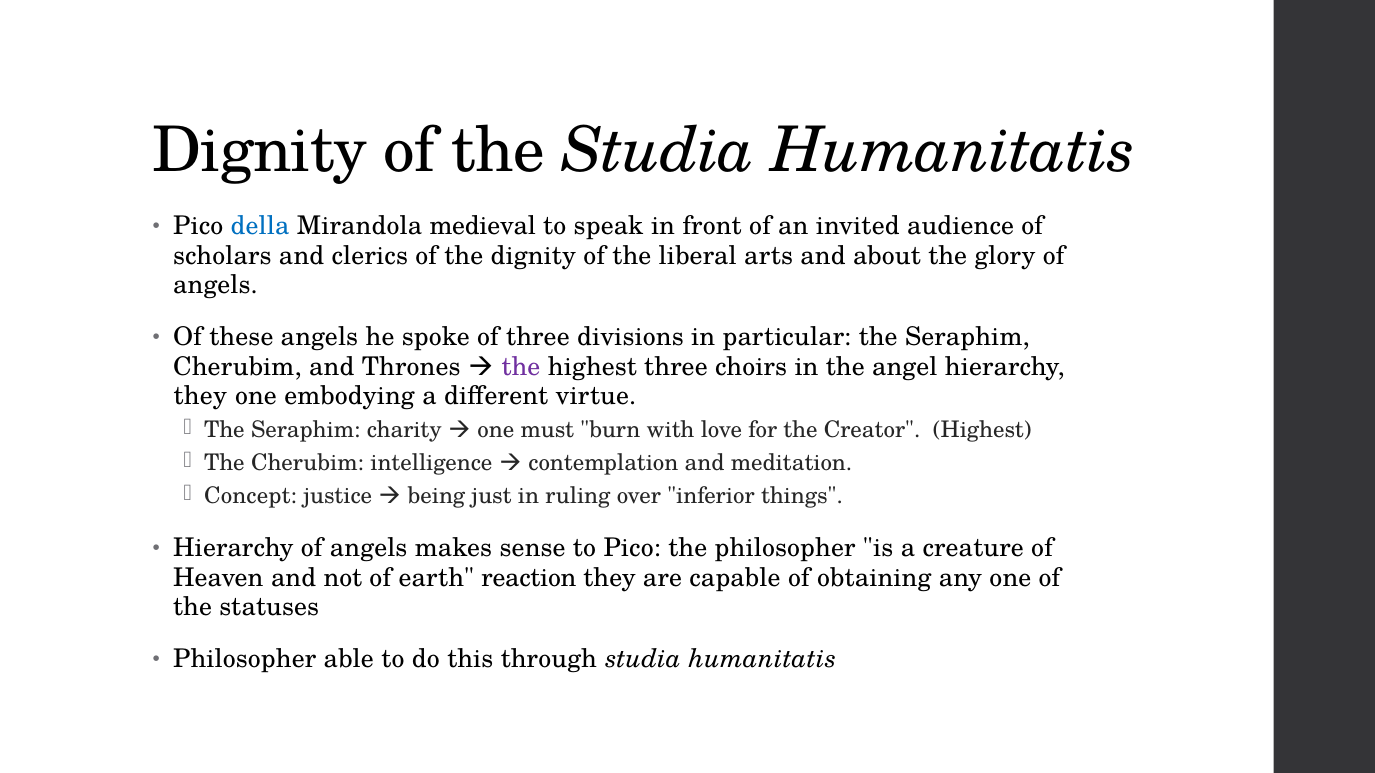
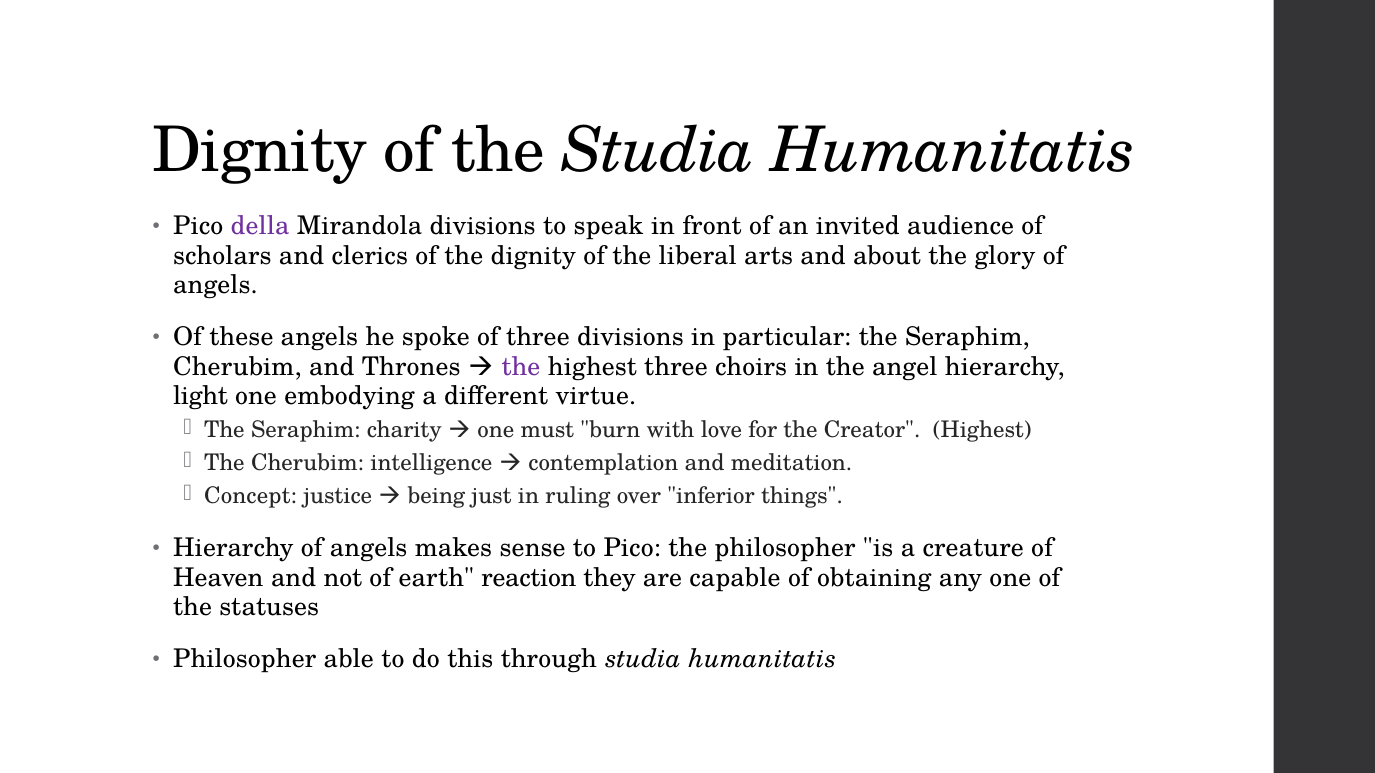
della colour: blue -> purple
Mirandola medieval: medieval -> divisions
they at (200, 396): they -> light
